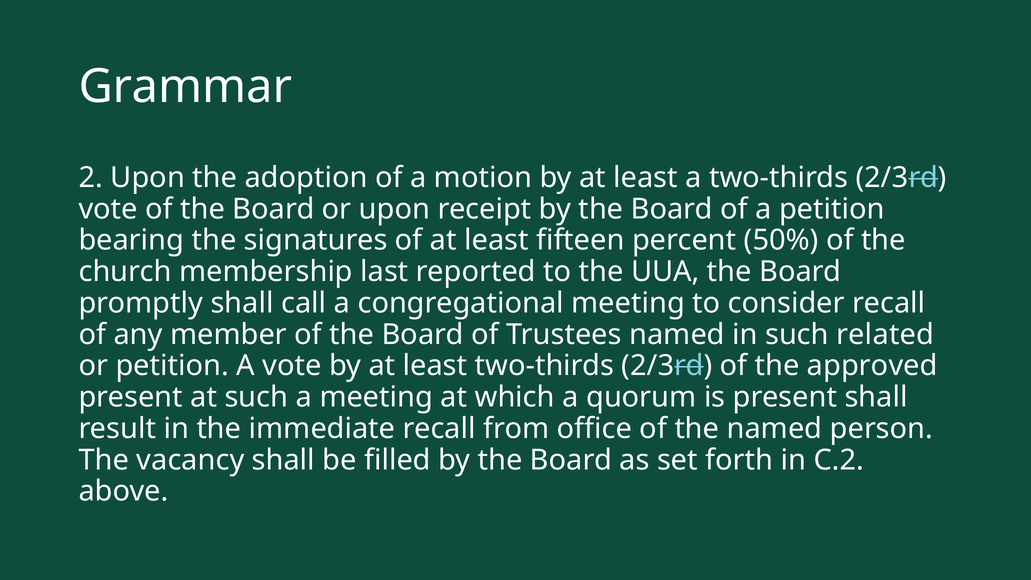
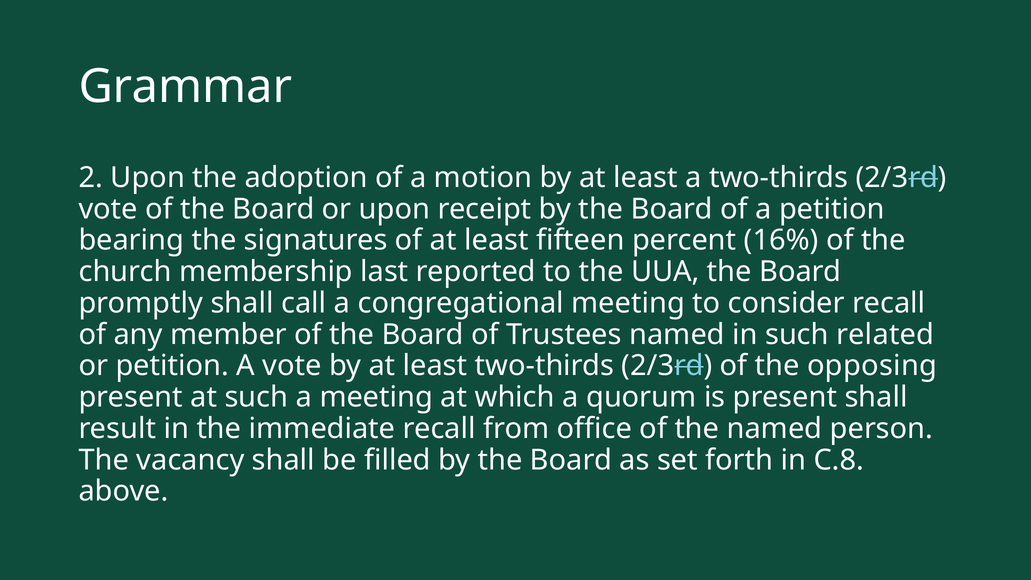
50%: 50% -> 16%
approved: approved -> opposing
C.2: C.2 -> C.8
